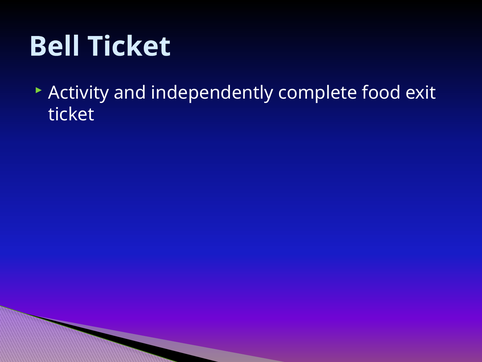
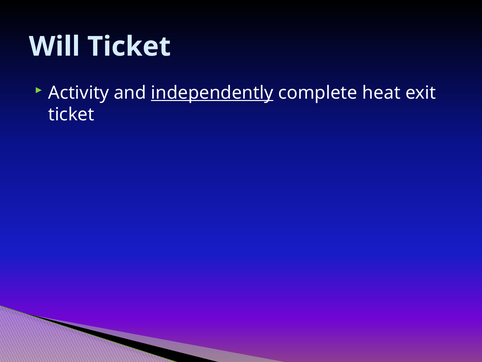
Bell: Bell -> Will
independently underline: none -> present
food: food -> heat
